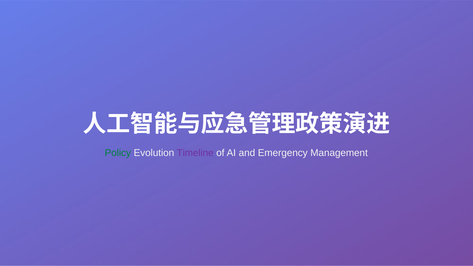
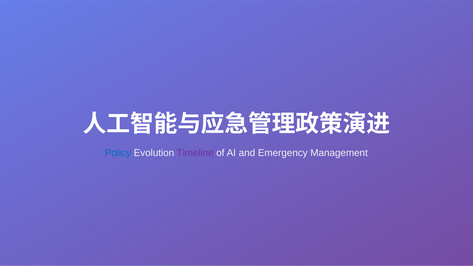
Policy colour: green -> blue
